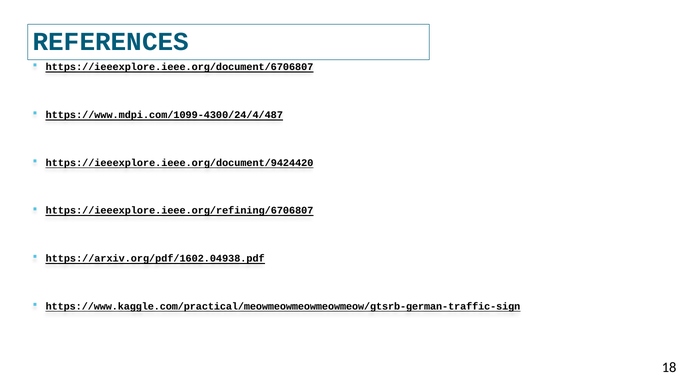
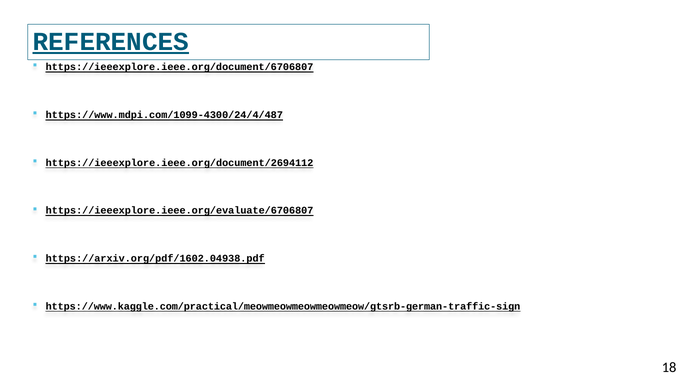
REFERENCES underline: none -> present
https://ieeexplore.ieee.org/document/9424420: https://ieeexplore.ieee.org/document/9424420 -> https://ieeexplore.ieee.org/document/2694112
https://ieeexplore.ieee.org/refining/6706807: https://ieeexplore.ieee.org/refining/6706807 -> https://ieeexplore.ieee.org/evaluate/6706807
